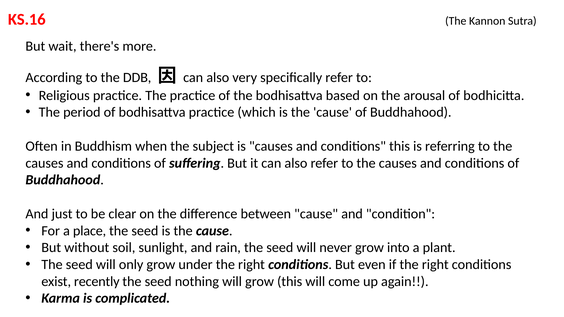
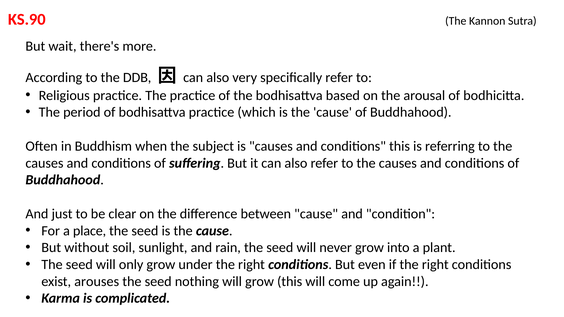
KS.16: KS.16 -> KS.90
recently: recently -> arouses
